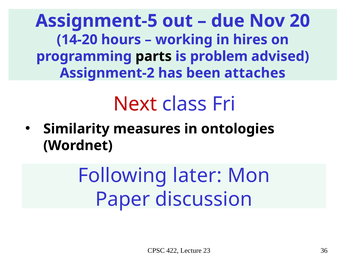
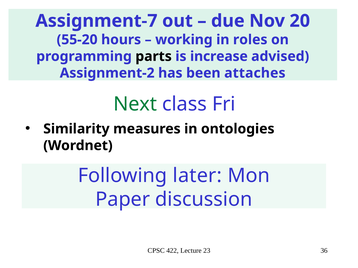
Assignment-5: Assignment-5 -> Assignment-7
14-20: 14-20 -> 55-20
hires: hires -> roles
problem: problem -> increase
Next colour: red -> green
